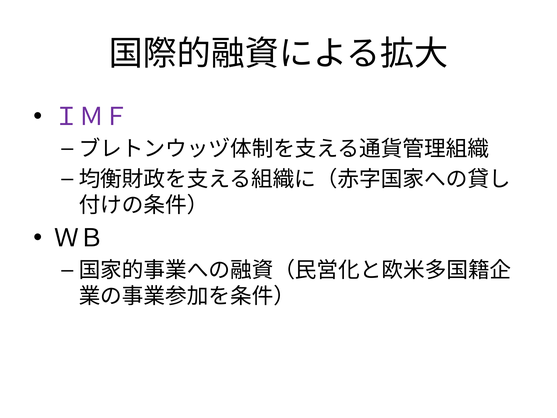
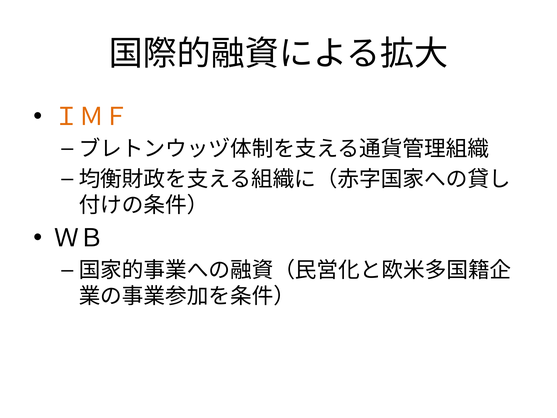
ＩＭＦ colour: purple -> orange
